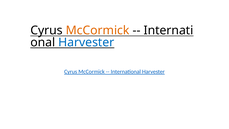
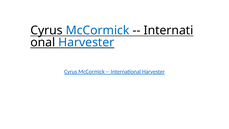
McCormick at (98, 30) colour: orange -> blue
